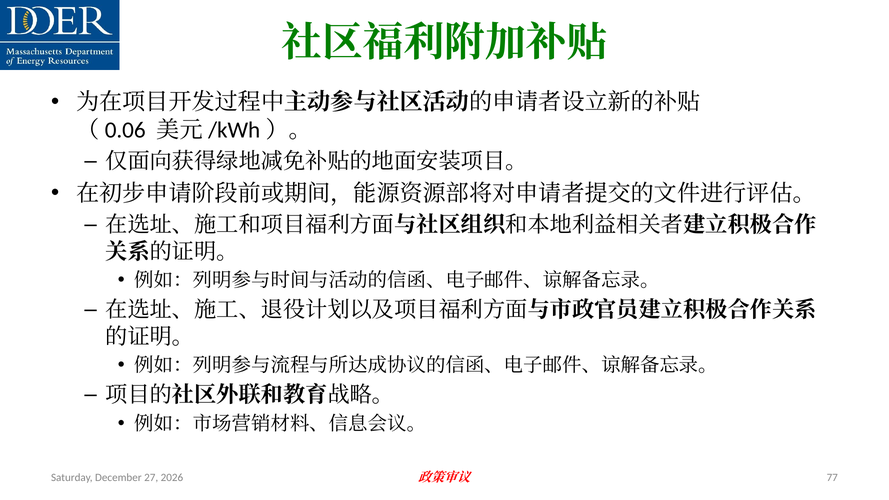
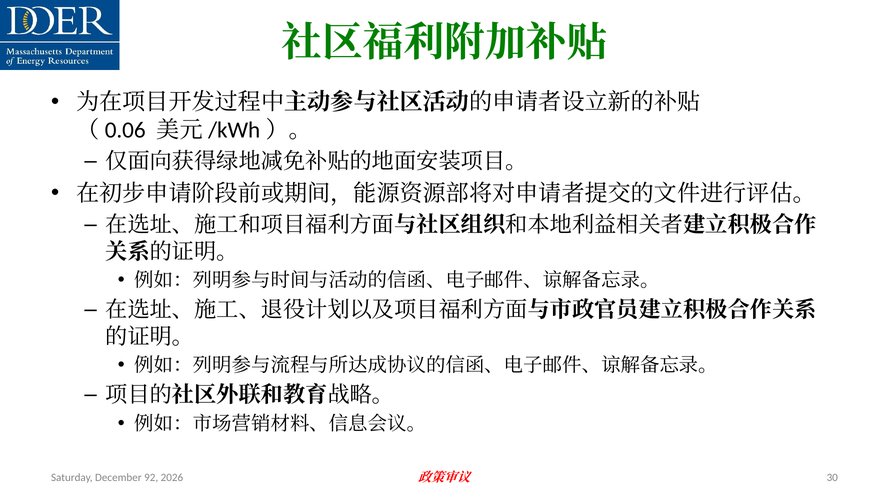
27: 27 -> 92
77: 77 -> 30
